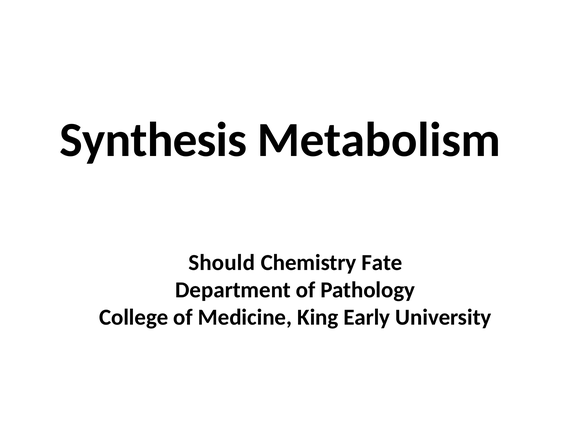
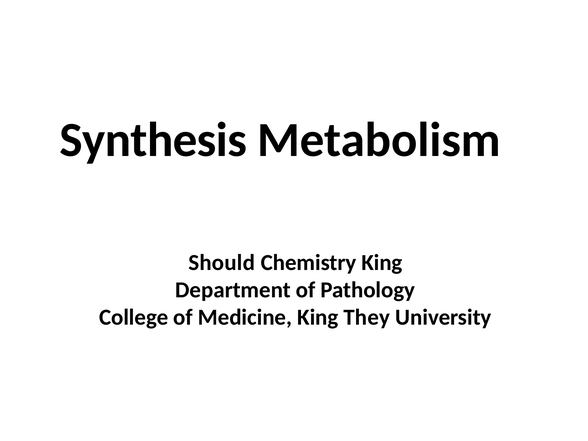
Chemistry Fate: Fate -> King
Early: Early -> They
